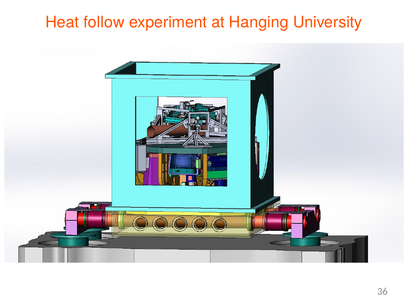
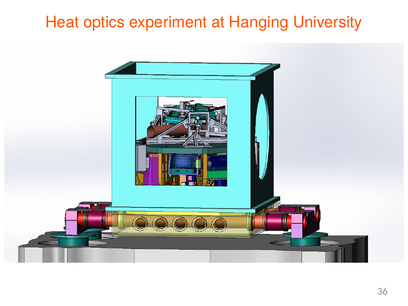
follow: follow -> optics
